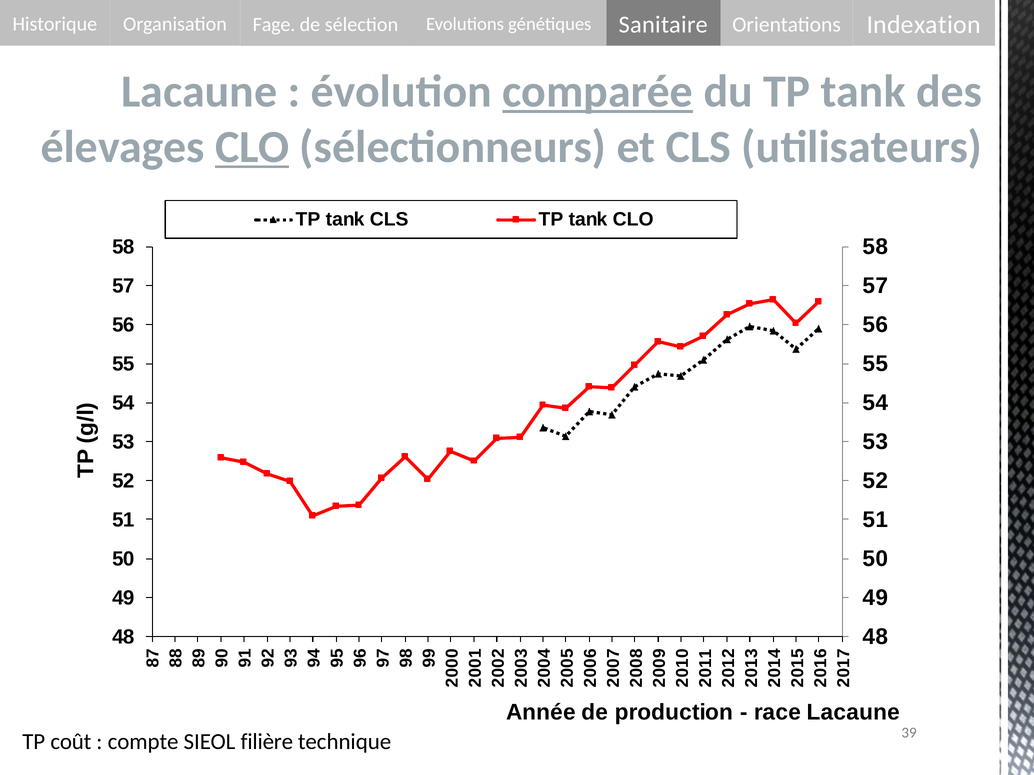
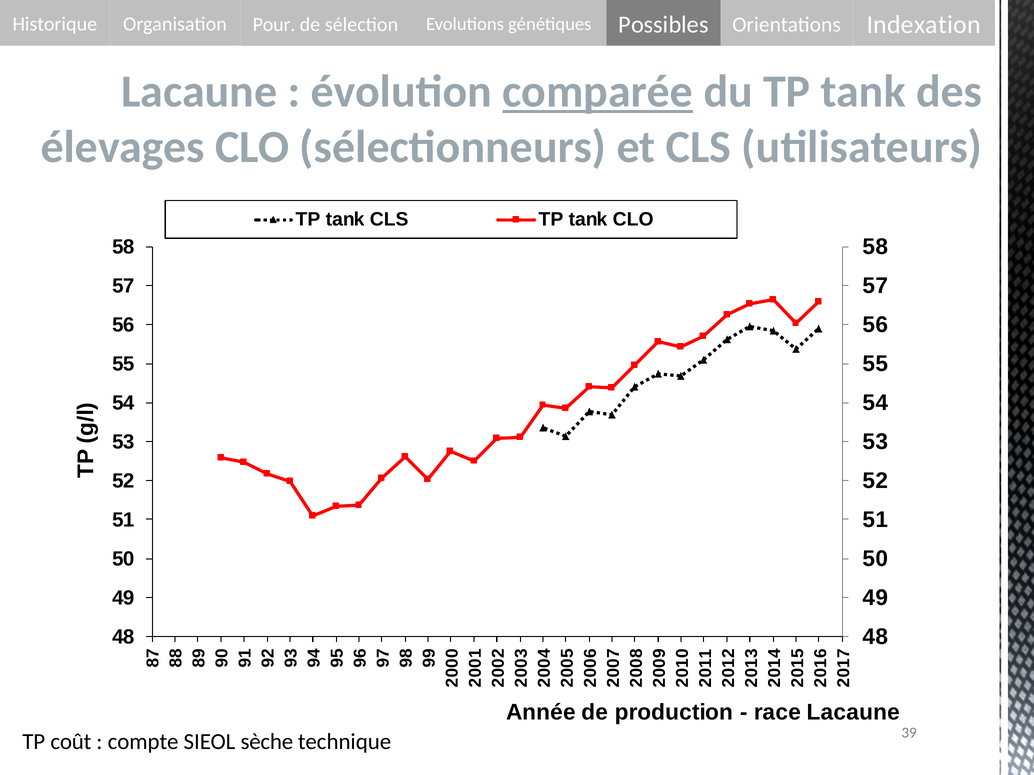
Fage: Fage -> Pour
Sanitaire: Sanitaire -> Possibles
CLO at (252, 147) underline: present -> none
filière: filière -> sèche
